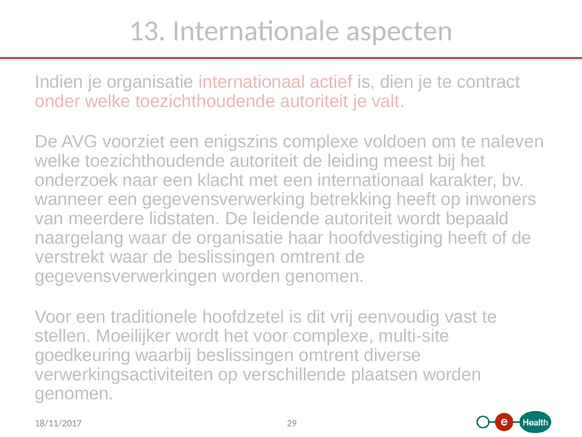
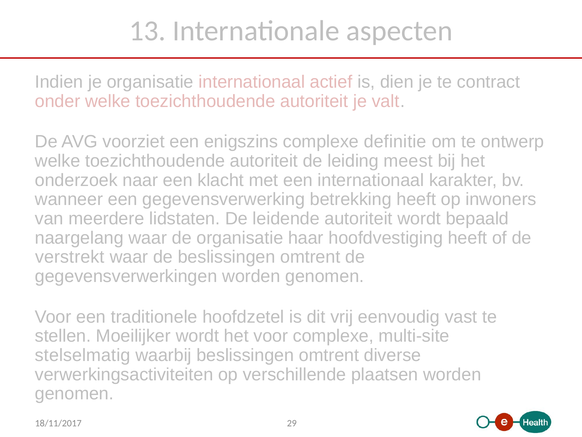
voldoen: voldoen -> definitie
naleven: naleven -> ontwerp
goedkeuring: goedkeuring -> stelselmatig
